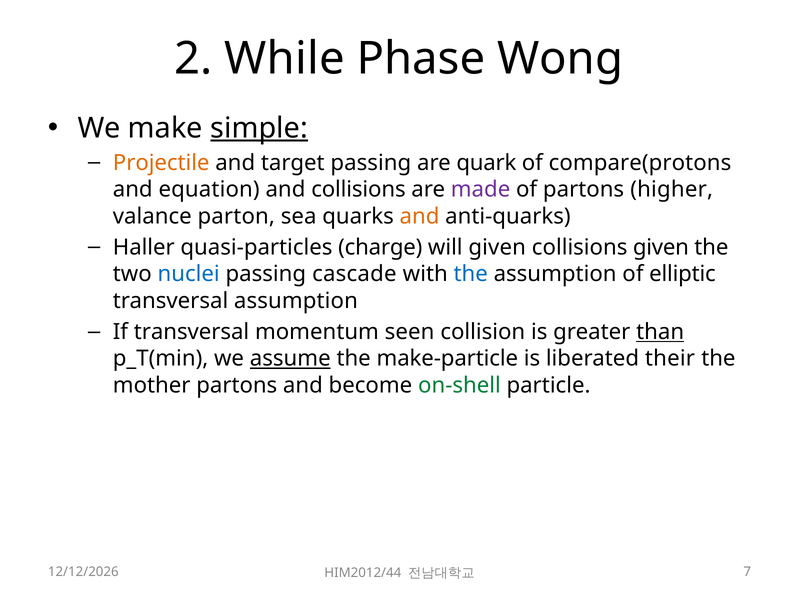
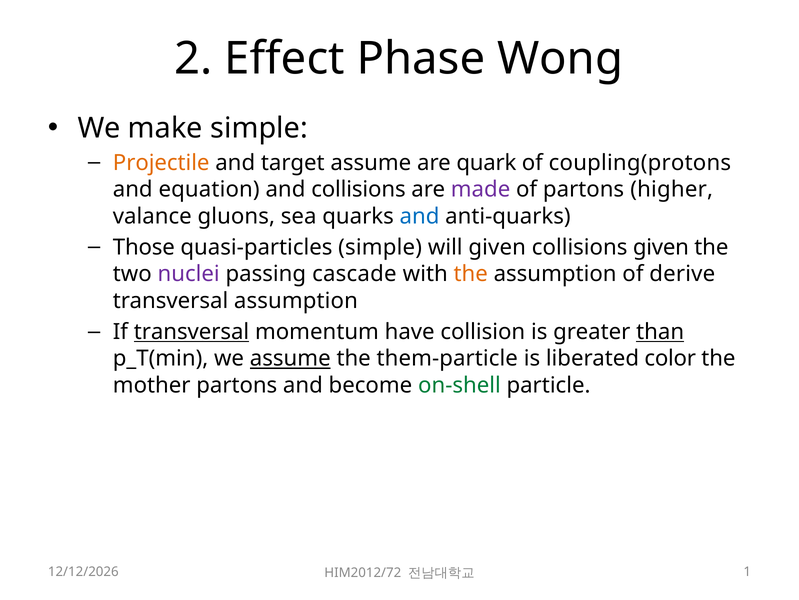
While: While -> Effect
simple at (259, 128) underline: present -> none
target passing: passing -> assume
compare(protons: compare(protons -> coupling(protons
parton: parton -> gluons
and at (420, 216) colour: orange -> blue
Haller: Haller -> Those
quasi-particles charge: charge -> simple
nuclei colour: blue -> purple
the at (471, 274) colour: blue -> orange
elliptic: elliptic -> derive
transversal at (192, 332) underline: none -> present
seen: seen -> have
make-particle: make-particle -> them-particle
their: their -> color
HIM2012/44: HIM2012/44 -> HIM2012/72
7: 7 -> 1
